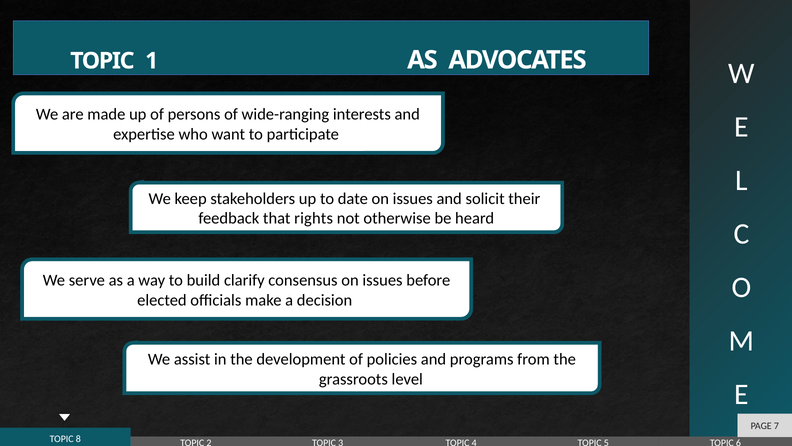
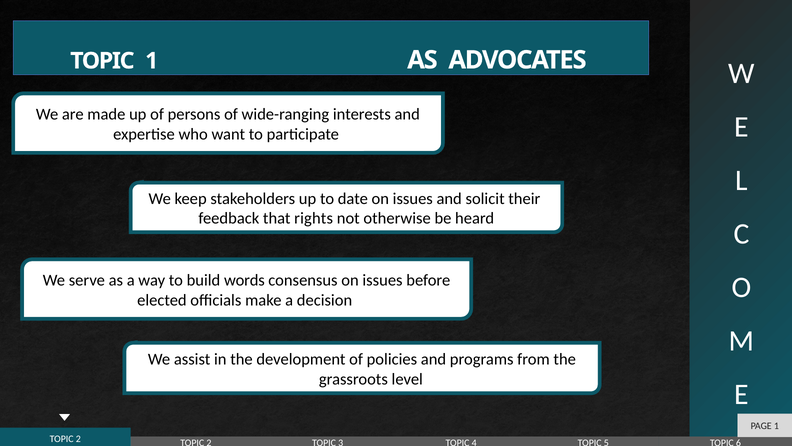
clarify: clarify -> words
PAGE 7: 7 -> 1
8 at (78, 438): 8 -> 2
